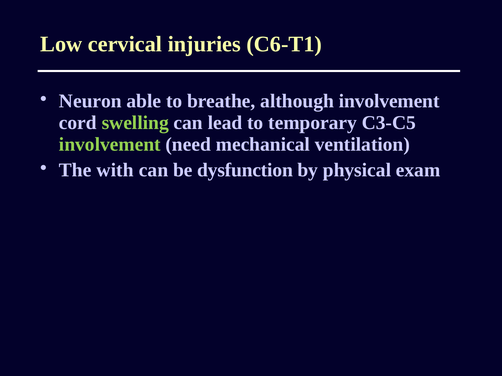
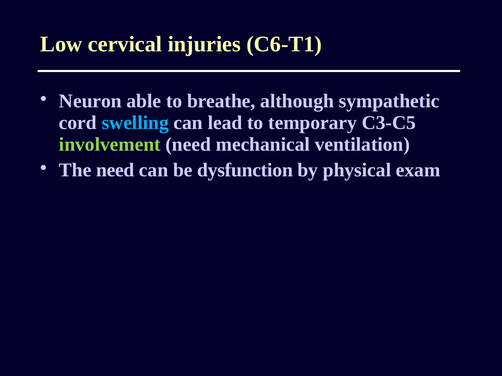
although involvement: involvement -> sympathetic
swelling colour: light green -> light blue
The with: with -> need
